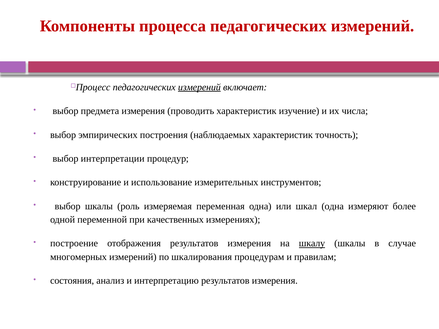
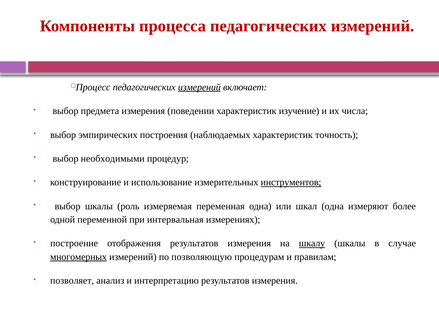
проводить: проводить -> поведении
интерпретации: интерпретации -> необходимыми
инструментов underline: none -> present
качественных: качественных -> интервальная
многомерных underline: none -> present
шкалирования: шкалирования -> позволяющую
состояния: состояния -> позволяет
